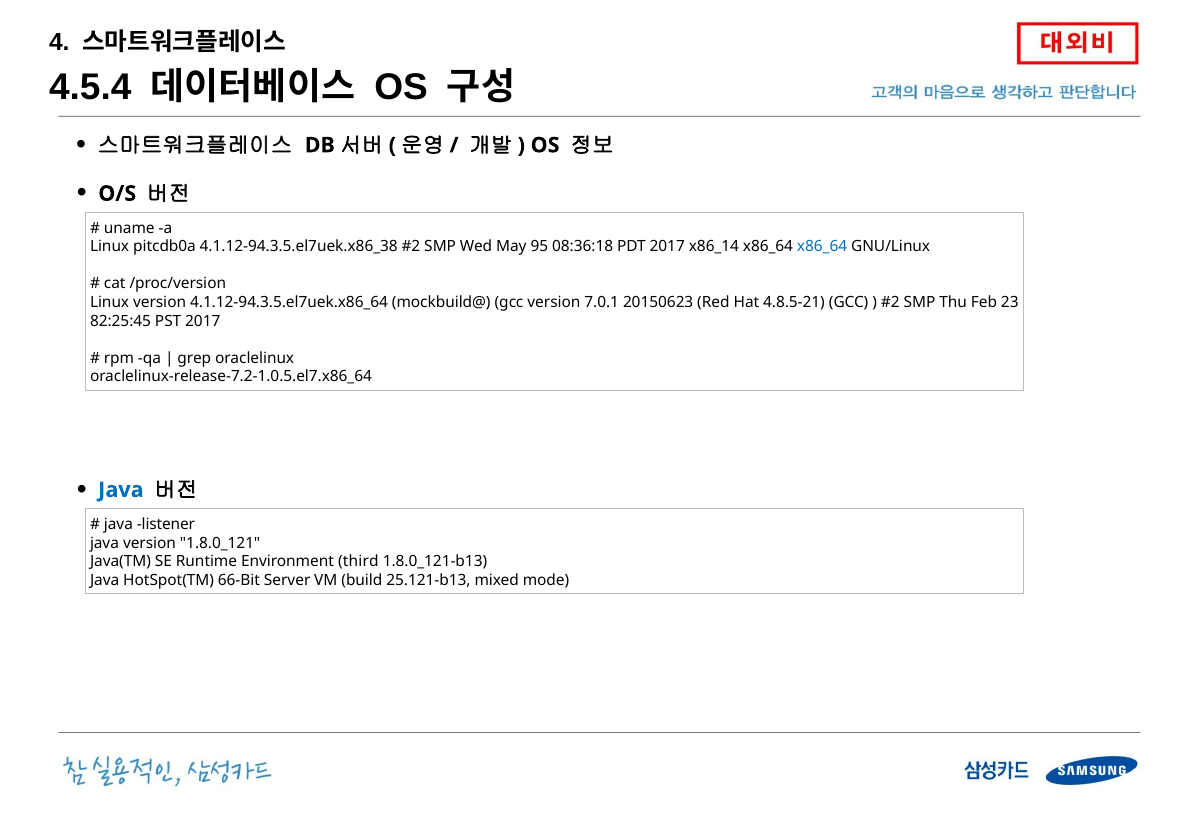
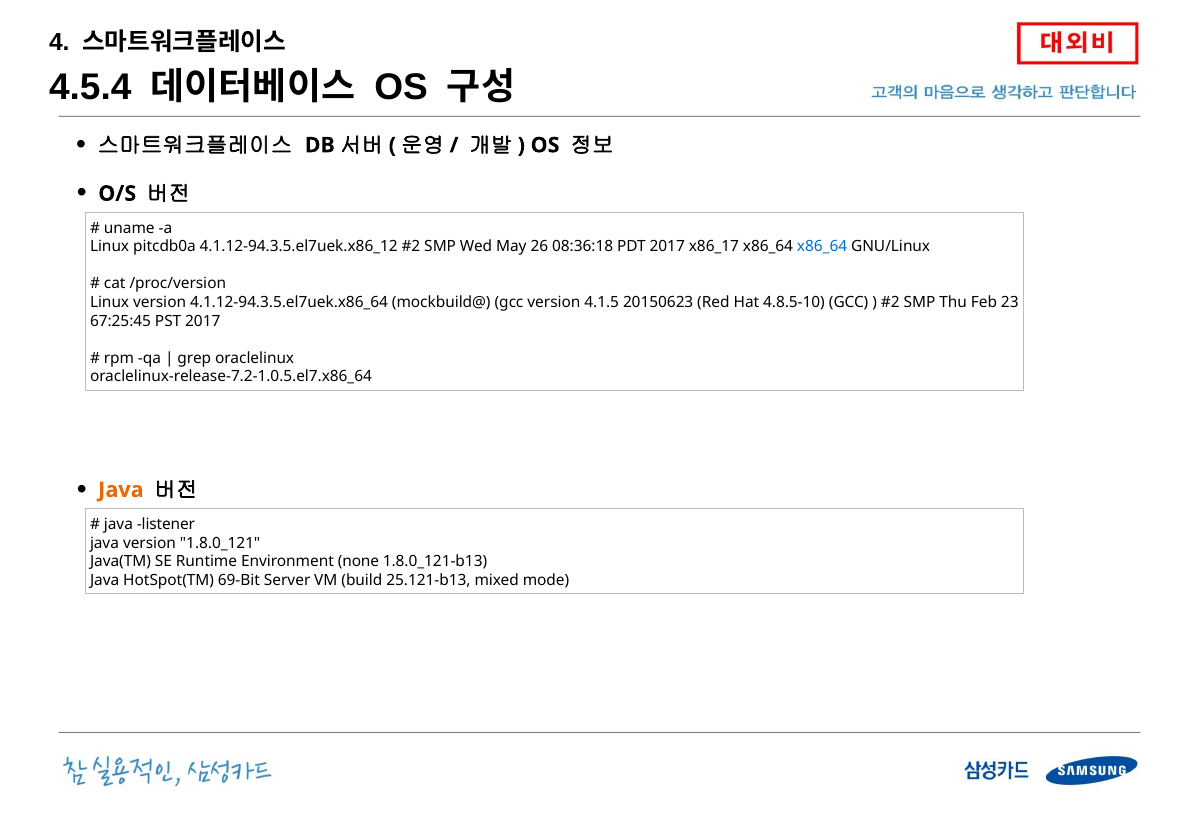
4.1.12-94.3.5.el7uek.x86_38: 4.1.12-94.3.5.el7uek.x86_38 -> 4.1.12-94.3.5.el7uek.x86_12
95: 95 -> 26
x86_14: x86_14 -> x86_17
7.0.1: 7.0.1 -> 4.1.5
4.8.5-21: 4.8.5-21 -> 4.8.5-10
82:25:45: 82:25:45 -> 67:25:45
Java at (121, 490) colour: blue -> orange
third: third -> none
66-Bit: 66-Bit -> 69-Bit
